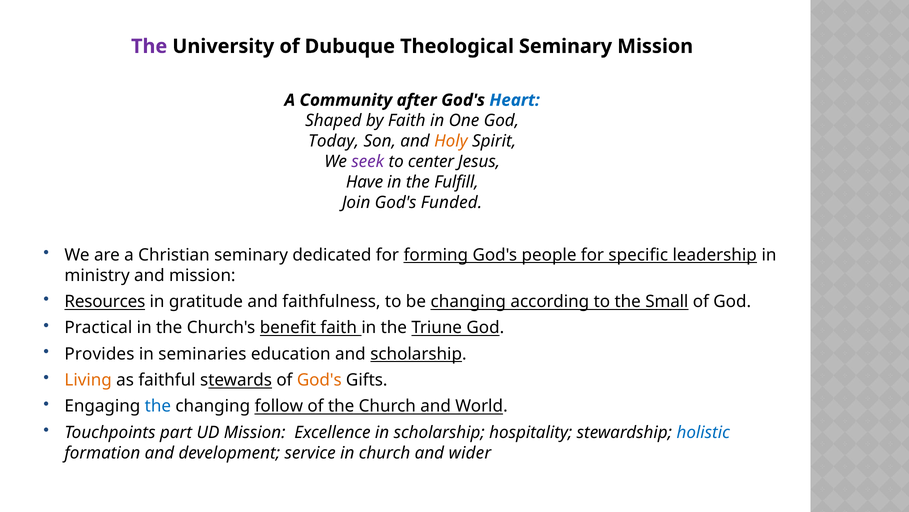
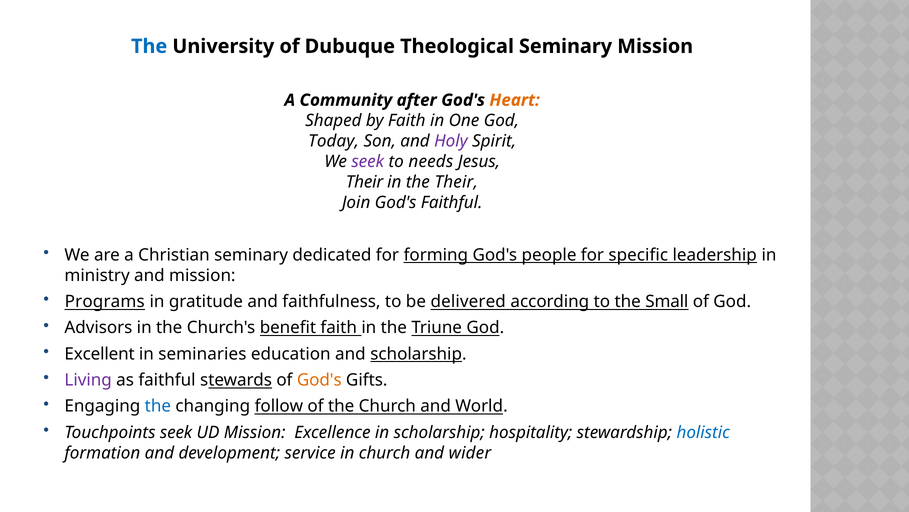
The at (149, 46) colour: purple -> blue
Heart colour: blue -> orange
Holy colour: orange -> purple
center: center -> needs
Have at (365, 182): Have -> Their
the Fulfill: Fulfill -> Their
God's Funded: Funded -> Faithful
Resources: Resources -> Programs
be changing: changing -> delivered
Practical: Practical -> Advisors
Provides: Provides -> Excellent
Living colour: orange -> purple
Touchpoints part: part -> seek
